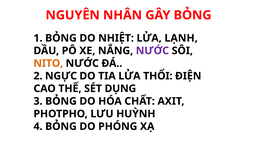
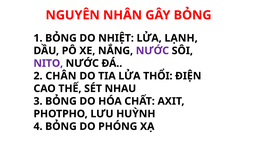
NITO colour: orange -> purple
NGỰC: NGỰC -> CHÂN
DỤNG: DỤNG -> NHAU
